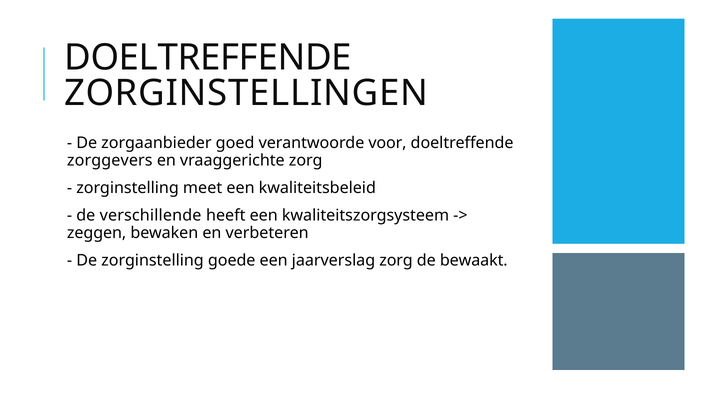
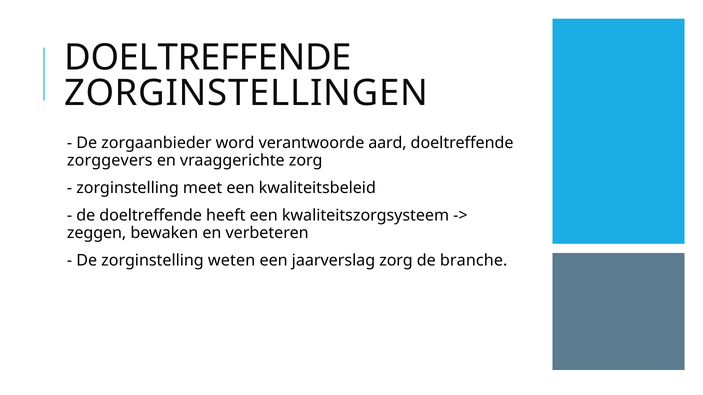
goed: goed -> word
voor: voor -> aard
de verschillende: verschillende -> doeltreffende
goede: goede -> weten
bewaakt: bewaakt -> branche
